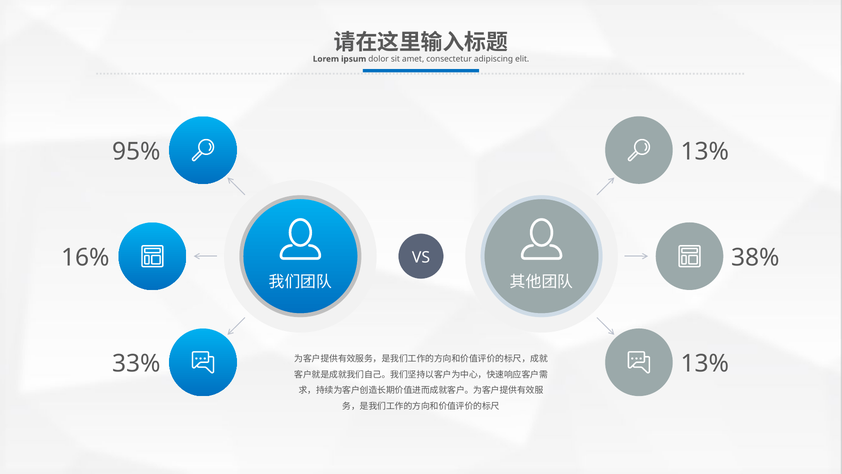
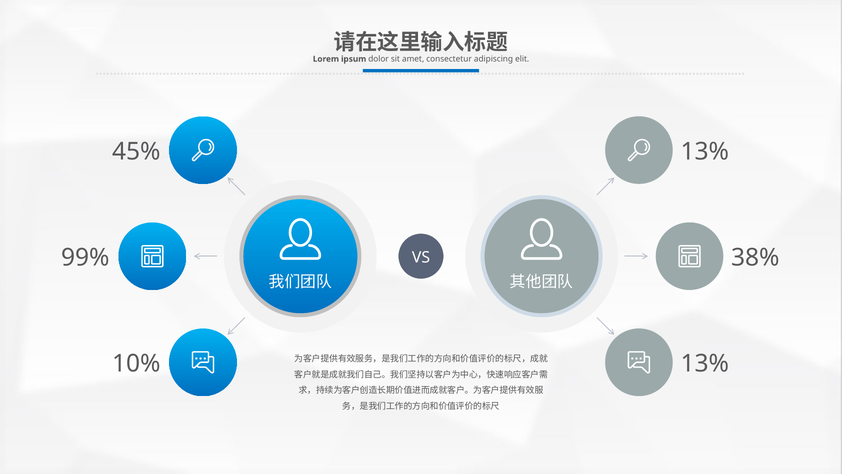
95%: 95% -> 45%
16%: 16% -> 99%
33%: 33% -> 10%
